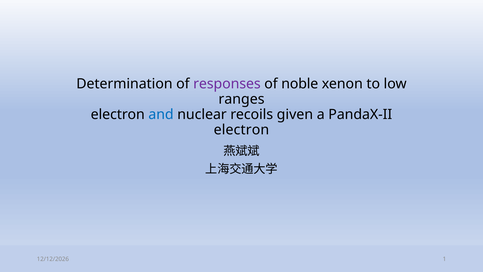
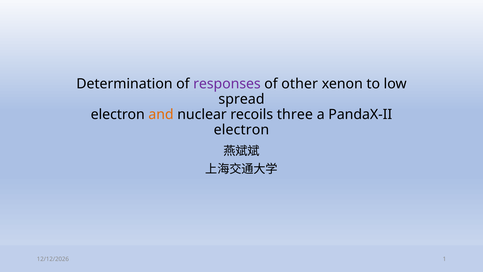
noble: noble -> other
ranges: ranges -> spread
and colour: blue -> orange
given: given -> three
